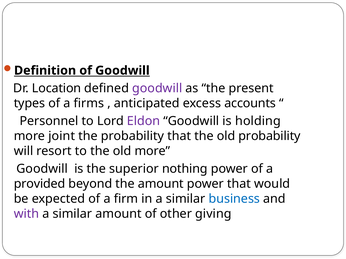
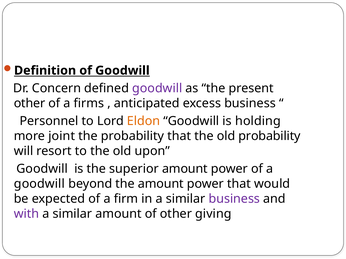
Location: Location -> Concern
types at (29, 103): types -> other
excess accounts: accounts -> business
Eldon colour: purple -> orange
old more: more -> upon
superior nothing: nothing -> amount
provided at (40, 184): provided -> goodwill
business at (234, 199) colour: blue -> purple
